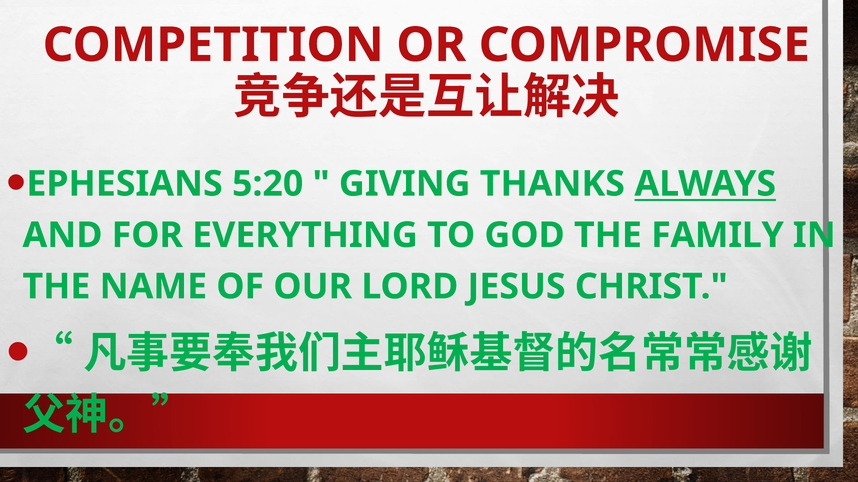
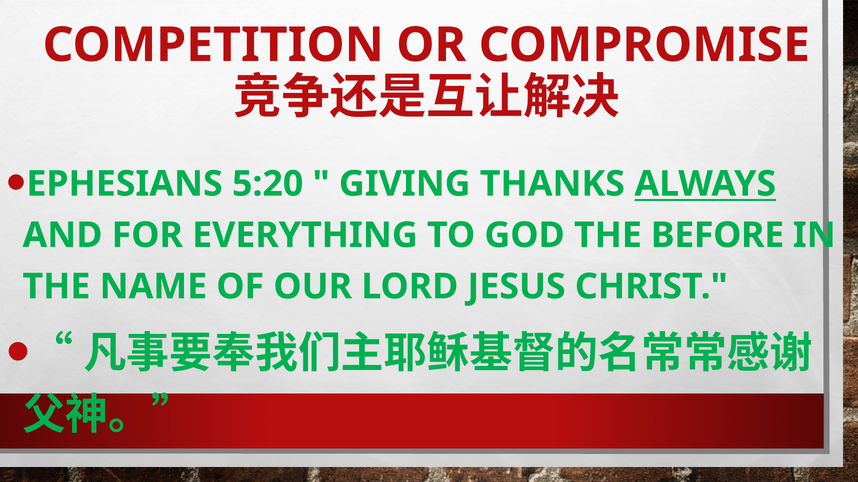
FAMILY: FAMILY -> BEFORE
